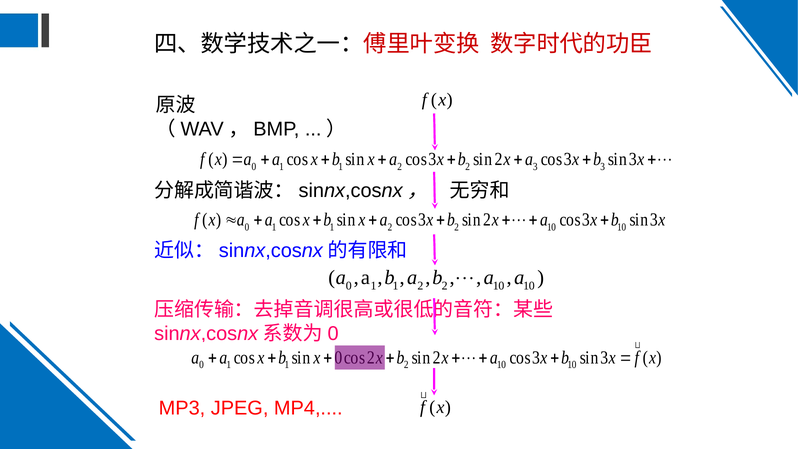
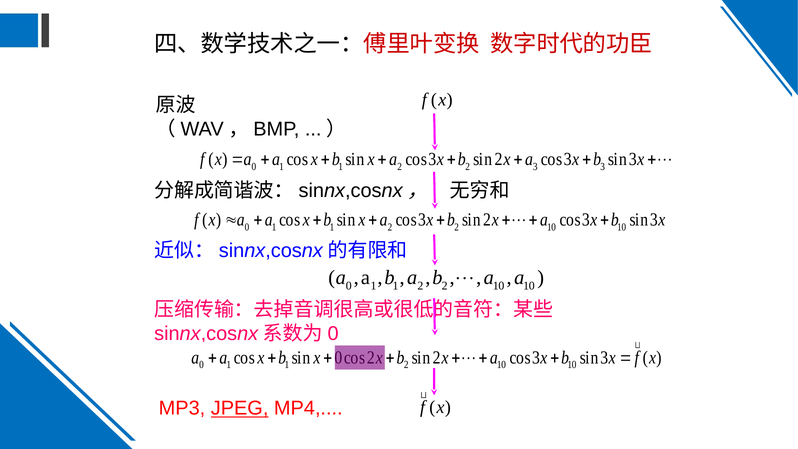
JPEG underline: none -> present
